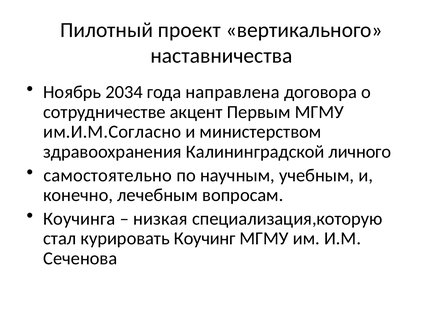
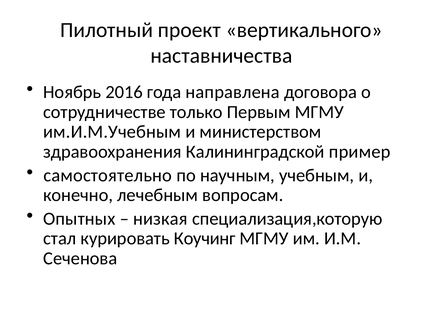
2034: 2034 -> 2016
акцент: акцент -> только
им.И.М.Согласно: им.И.М.Согласно -> им.И.М.Учебным
личного: личного -> пример
Коучинга: Коучинга -> Опытных
